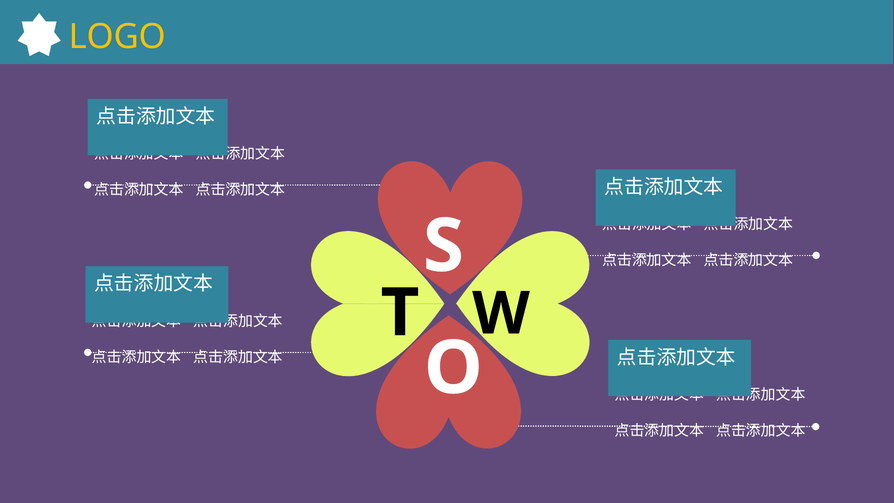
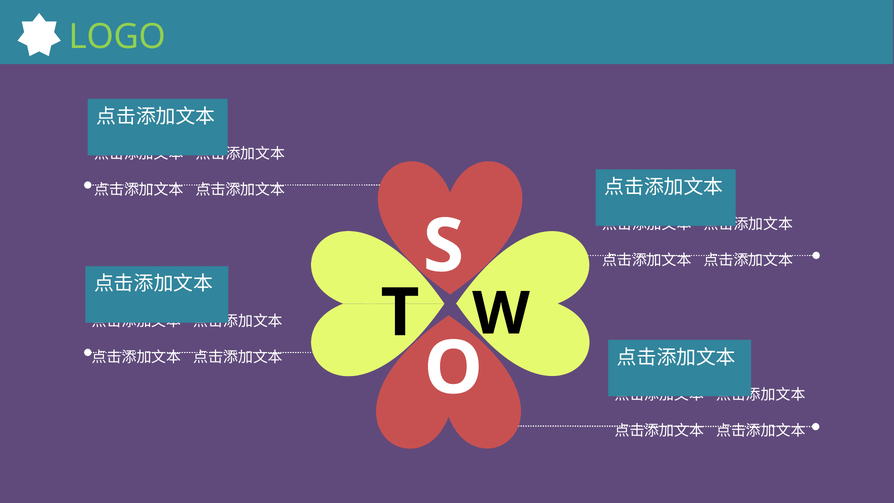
LOGO colour: yellow -> light green
